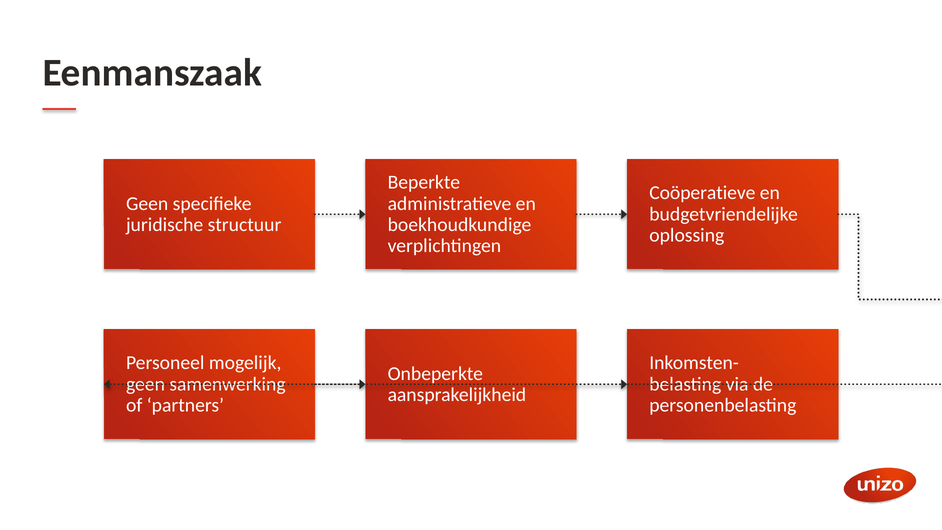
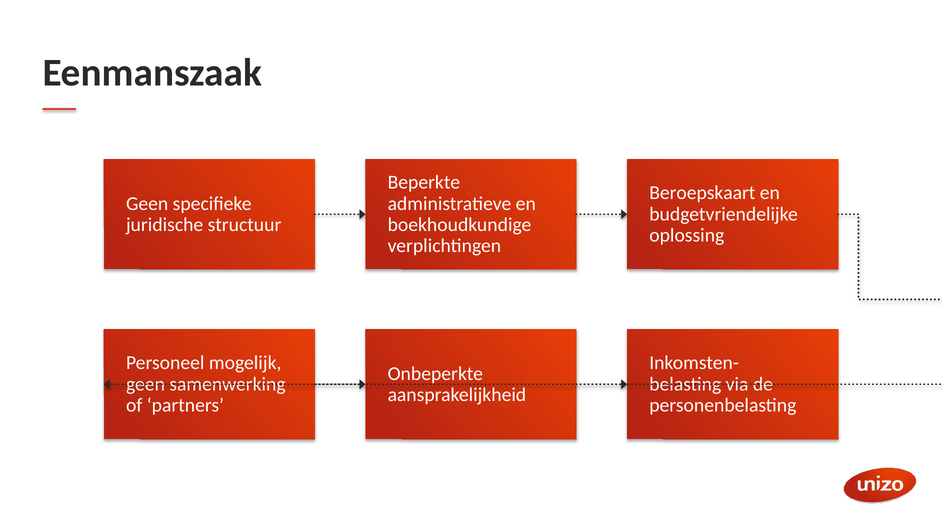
Coöperatieve: Coöperatieve -> Beroepskaart
